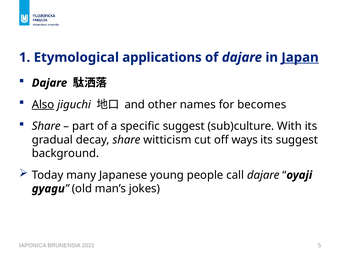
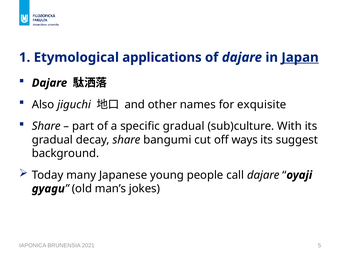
Also underline: present -> none
becomes: becomes -> exquisite
specific suggest: suggest -> gradual
witticism: witticism -> bangumi
